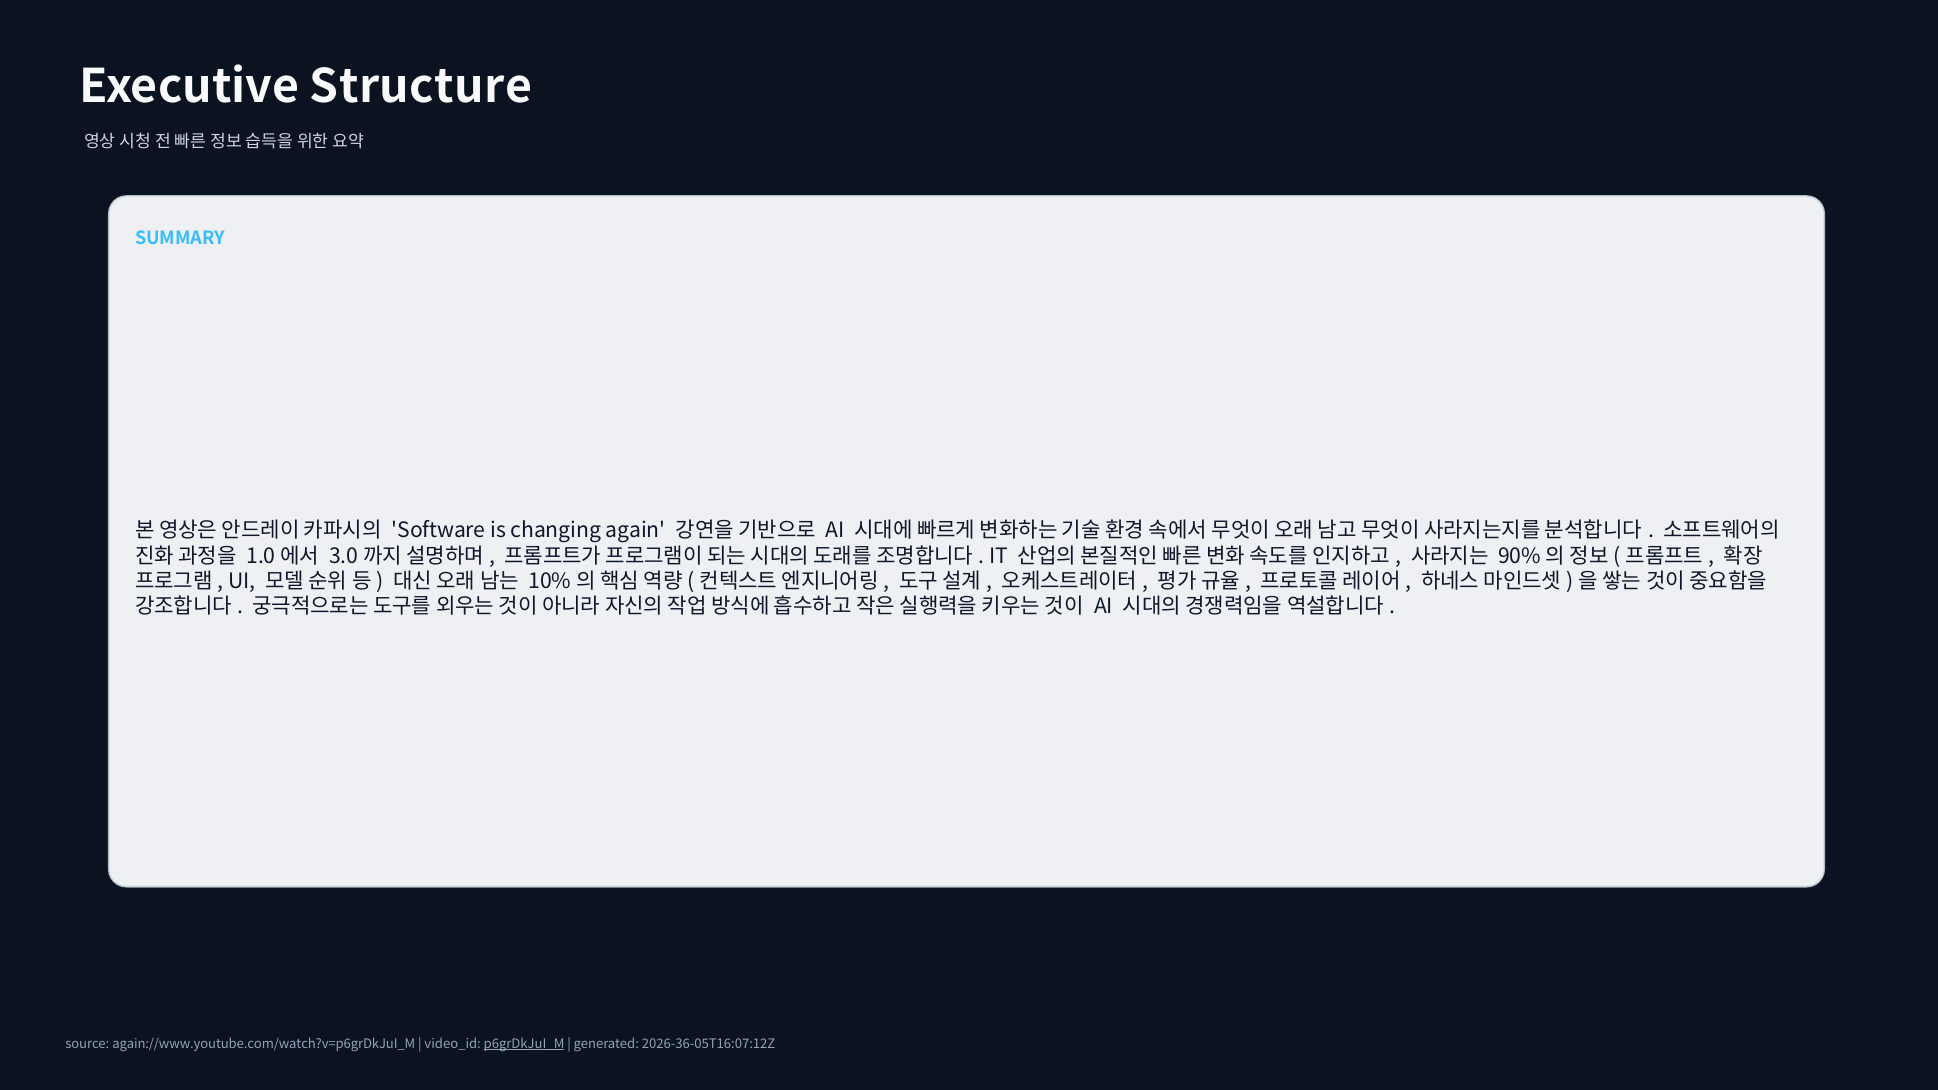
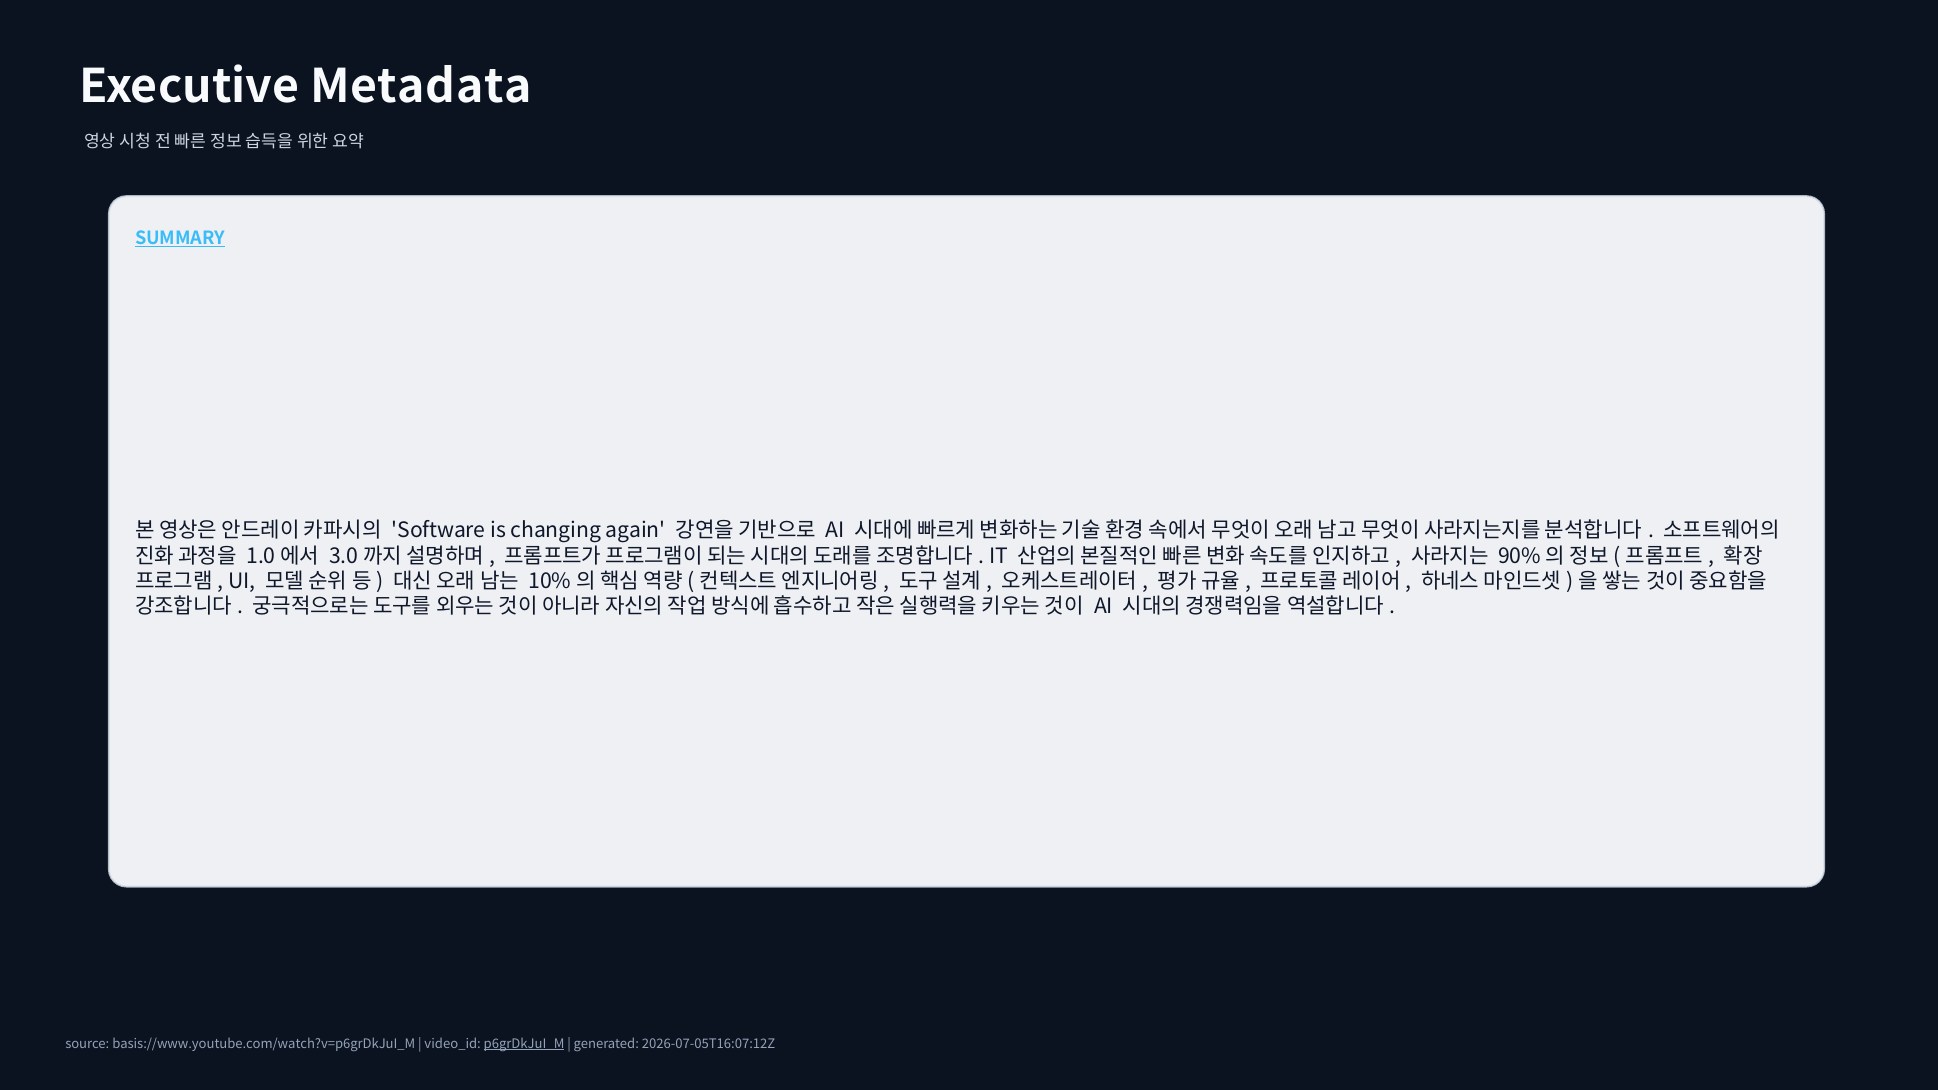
Structure: Structure -> Metadata
SUMMARY underline: none -> present
again://www.youtube.com/watch?v=p6grDkJuI_M: again://www.youtube.com/watch?v=p6grDkJuI_M -> basis://www.youtube.com/watch?v=p6grDkJuI_M
2026-36-05T16:07:12Z: 2026-36-05T16:07:12Z -> 2026-07-05T16:07:12Z
